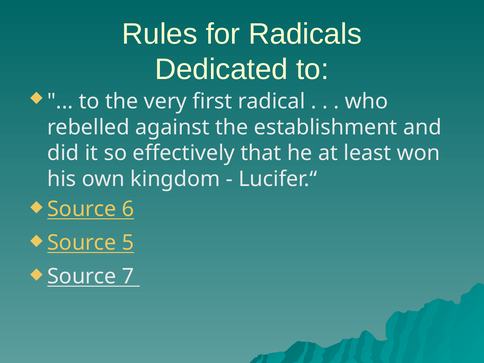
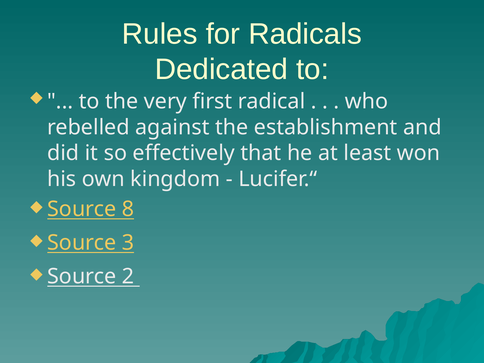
6: 6 -> 8
5: 5 -> 3
7: 7 -> 2
